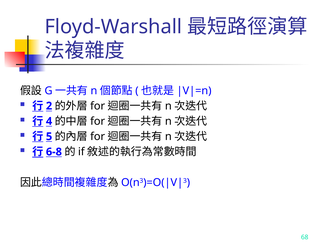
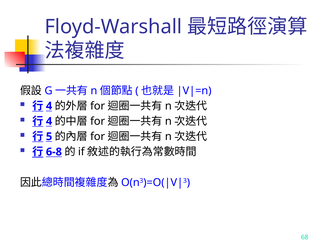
2 at (49, 106): 2 -> 4
